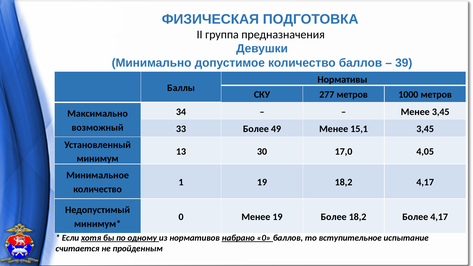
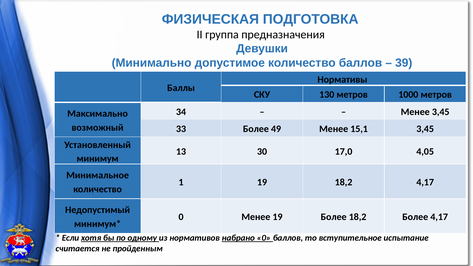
277: 277 -> 130
